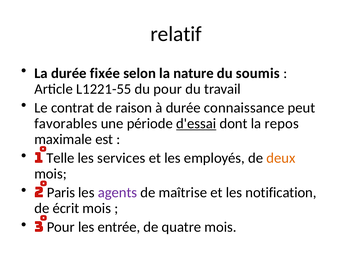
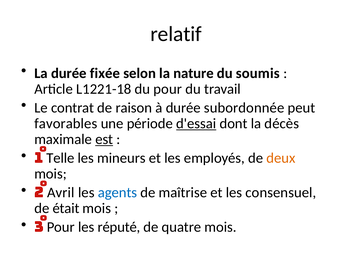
L1221-55: L1221-55 -> L1221-18
connaissance: connaissance -> subordonnée
repos: repos -> décès
est underline: none -> present
services: services -> mineurs
Paris: Paris -> Avril
agents colour: purple -> blue
notification: notification -> consensuel
écrit: écrit -> était
entrée: entrée -> réputé
